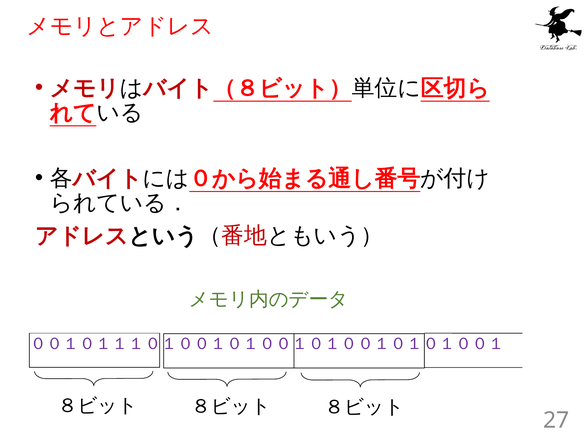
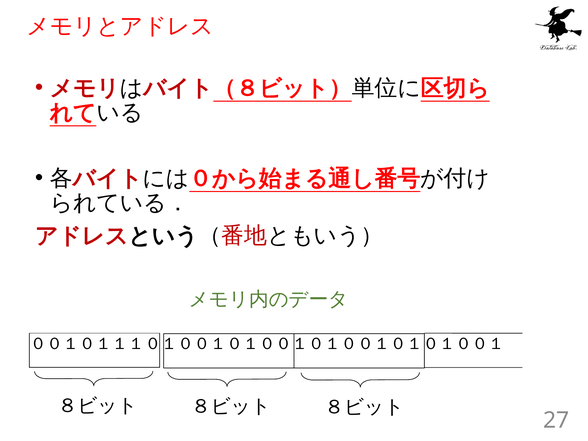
００１０１１１０１００１０１００１０１００１０１０１００１ colour: purple -> black
